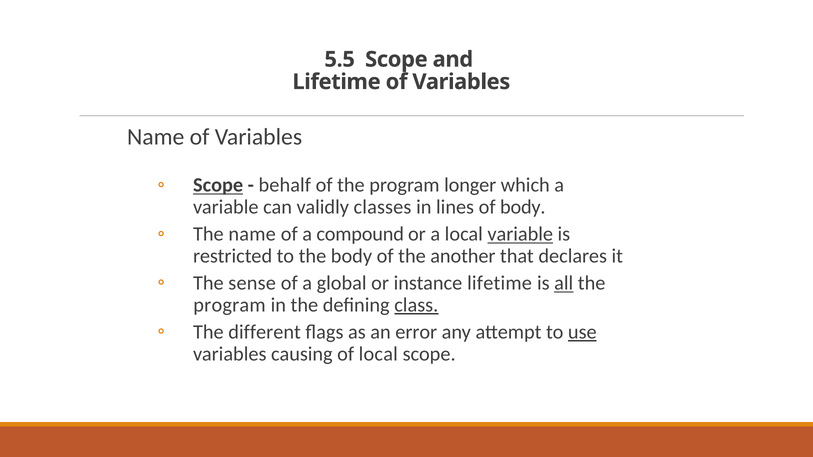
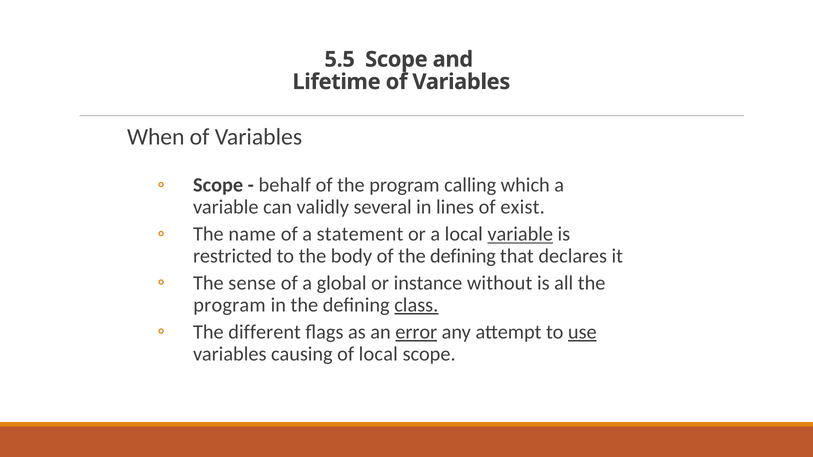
Name at (156, 137): Name -> When
Scope at (218, 185) underline: present -> none
longer: longer -> calling
classes: classes -> several
of body: body -> exist
compound: compound -> statement
of the another: another -> defining
instance lifetime: lifetime -> without
all underline: present -> none
error underline: none -> present
